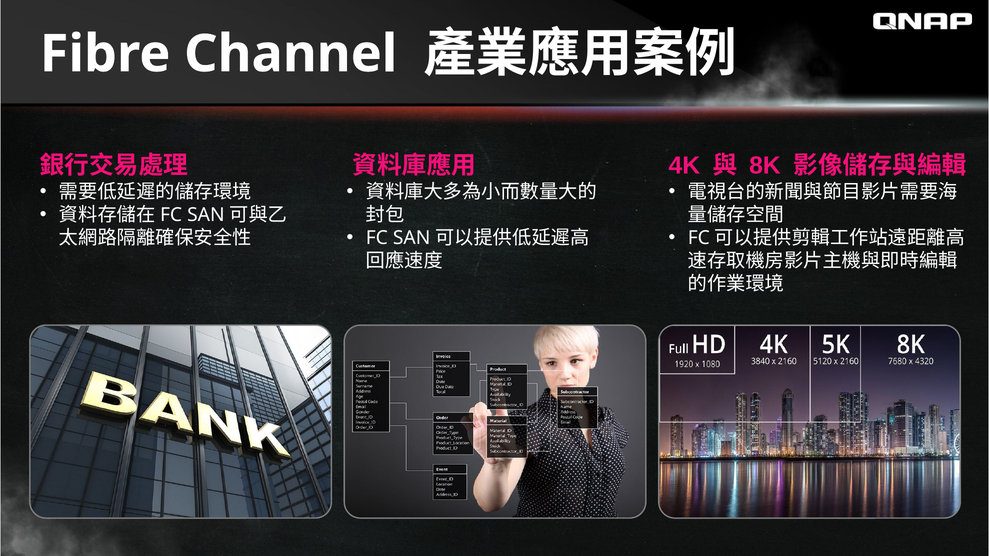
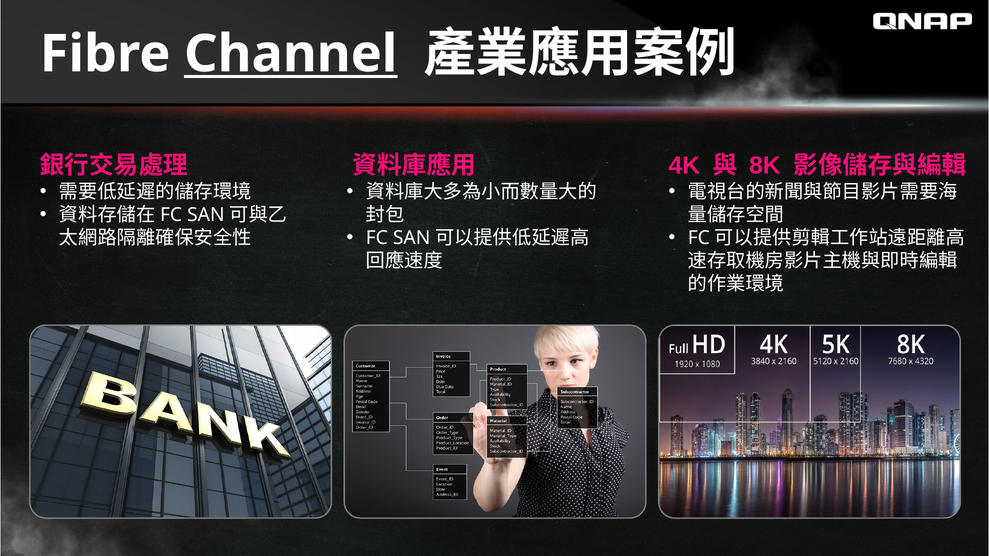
Channel underline: none -> present
